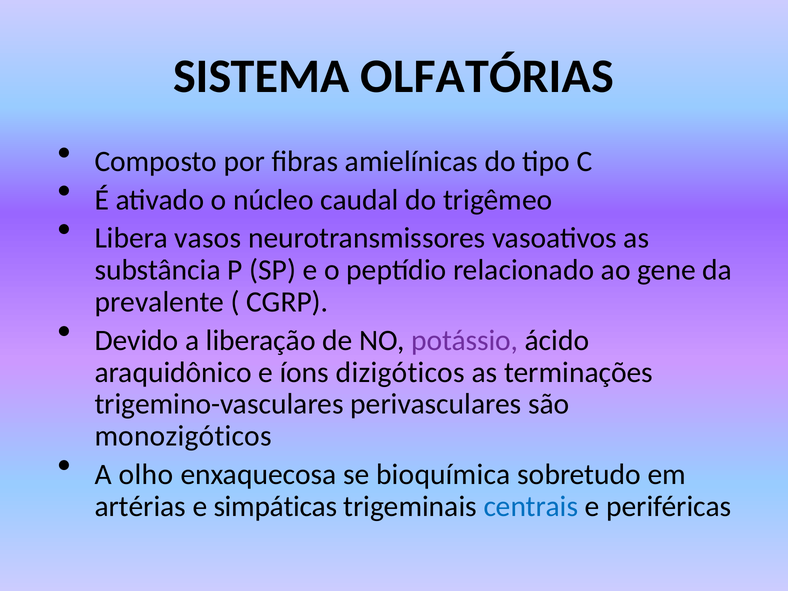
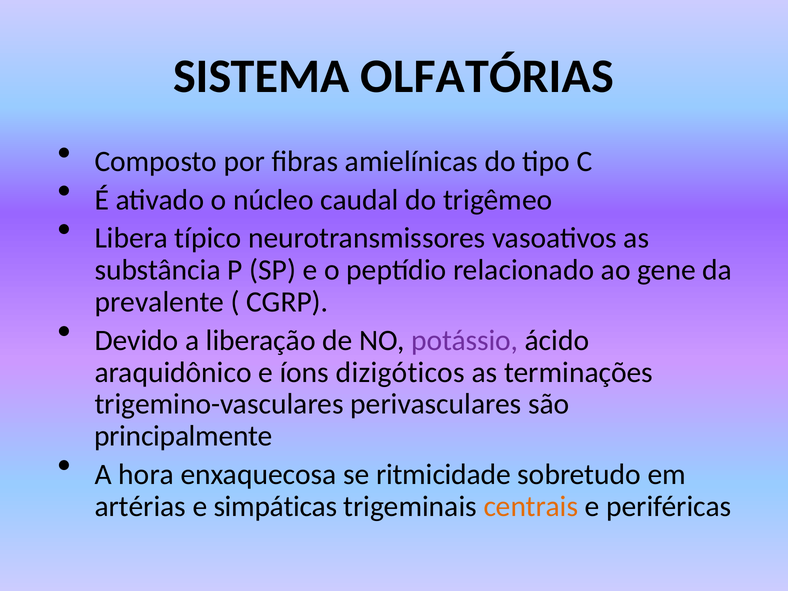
vasos: vasos -> típico
monozigóticos: monozigóticos -> principalmente
olho: olho -> hora
bioquímica: bioquímica -> ritmicidade
centrais colour: blue -> orange
